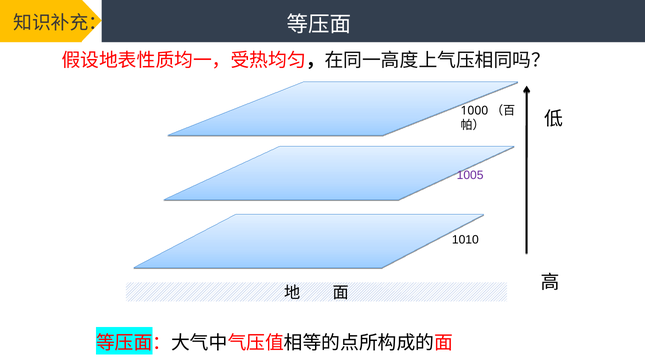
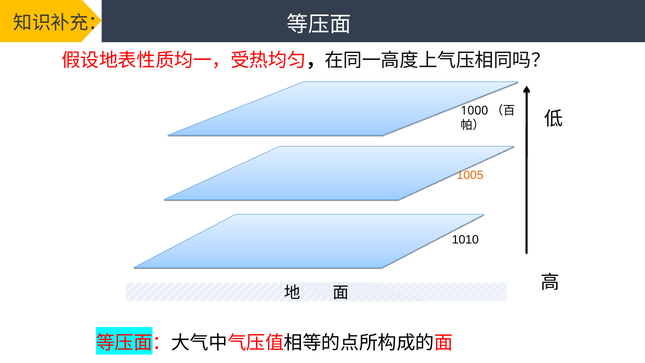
1005 colour: purple -> orange
